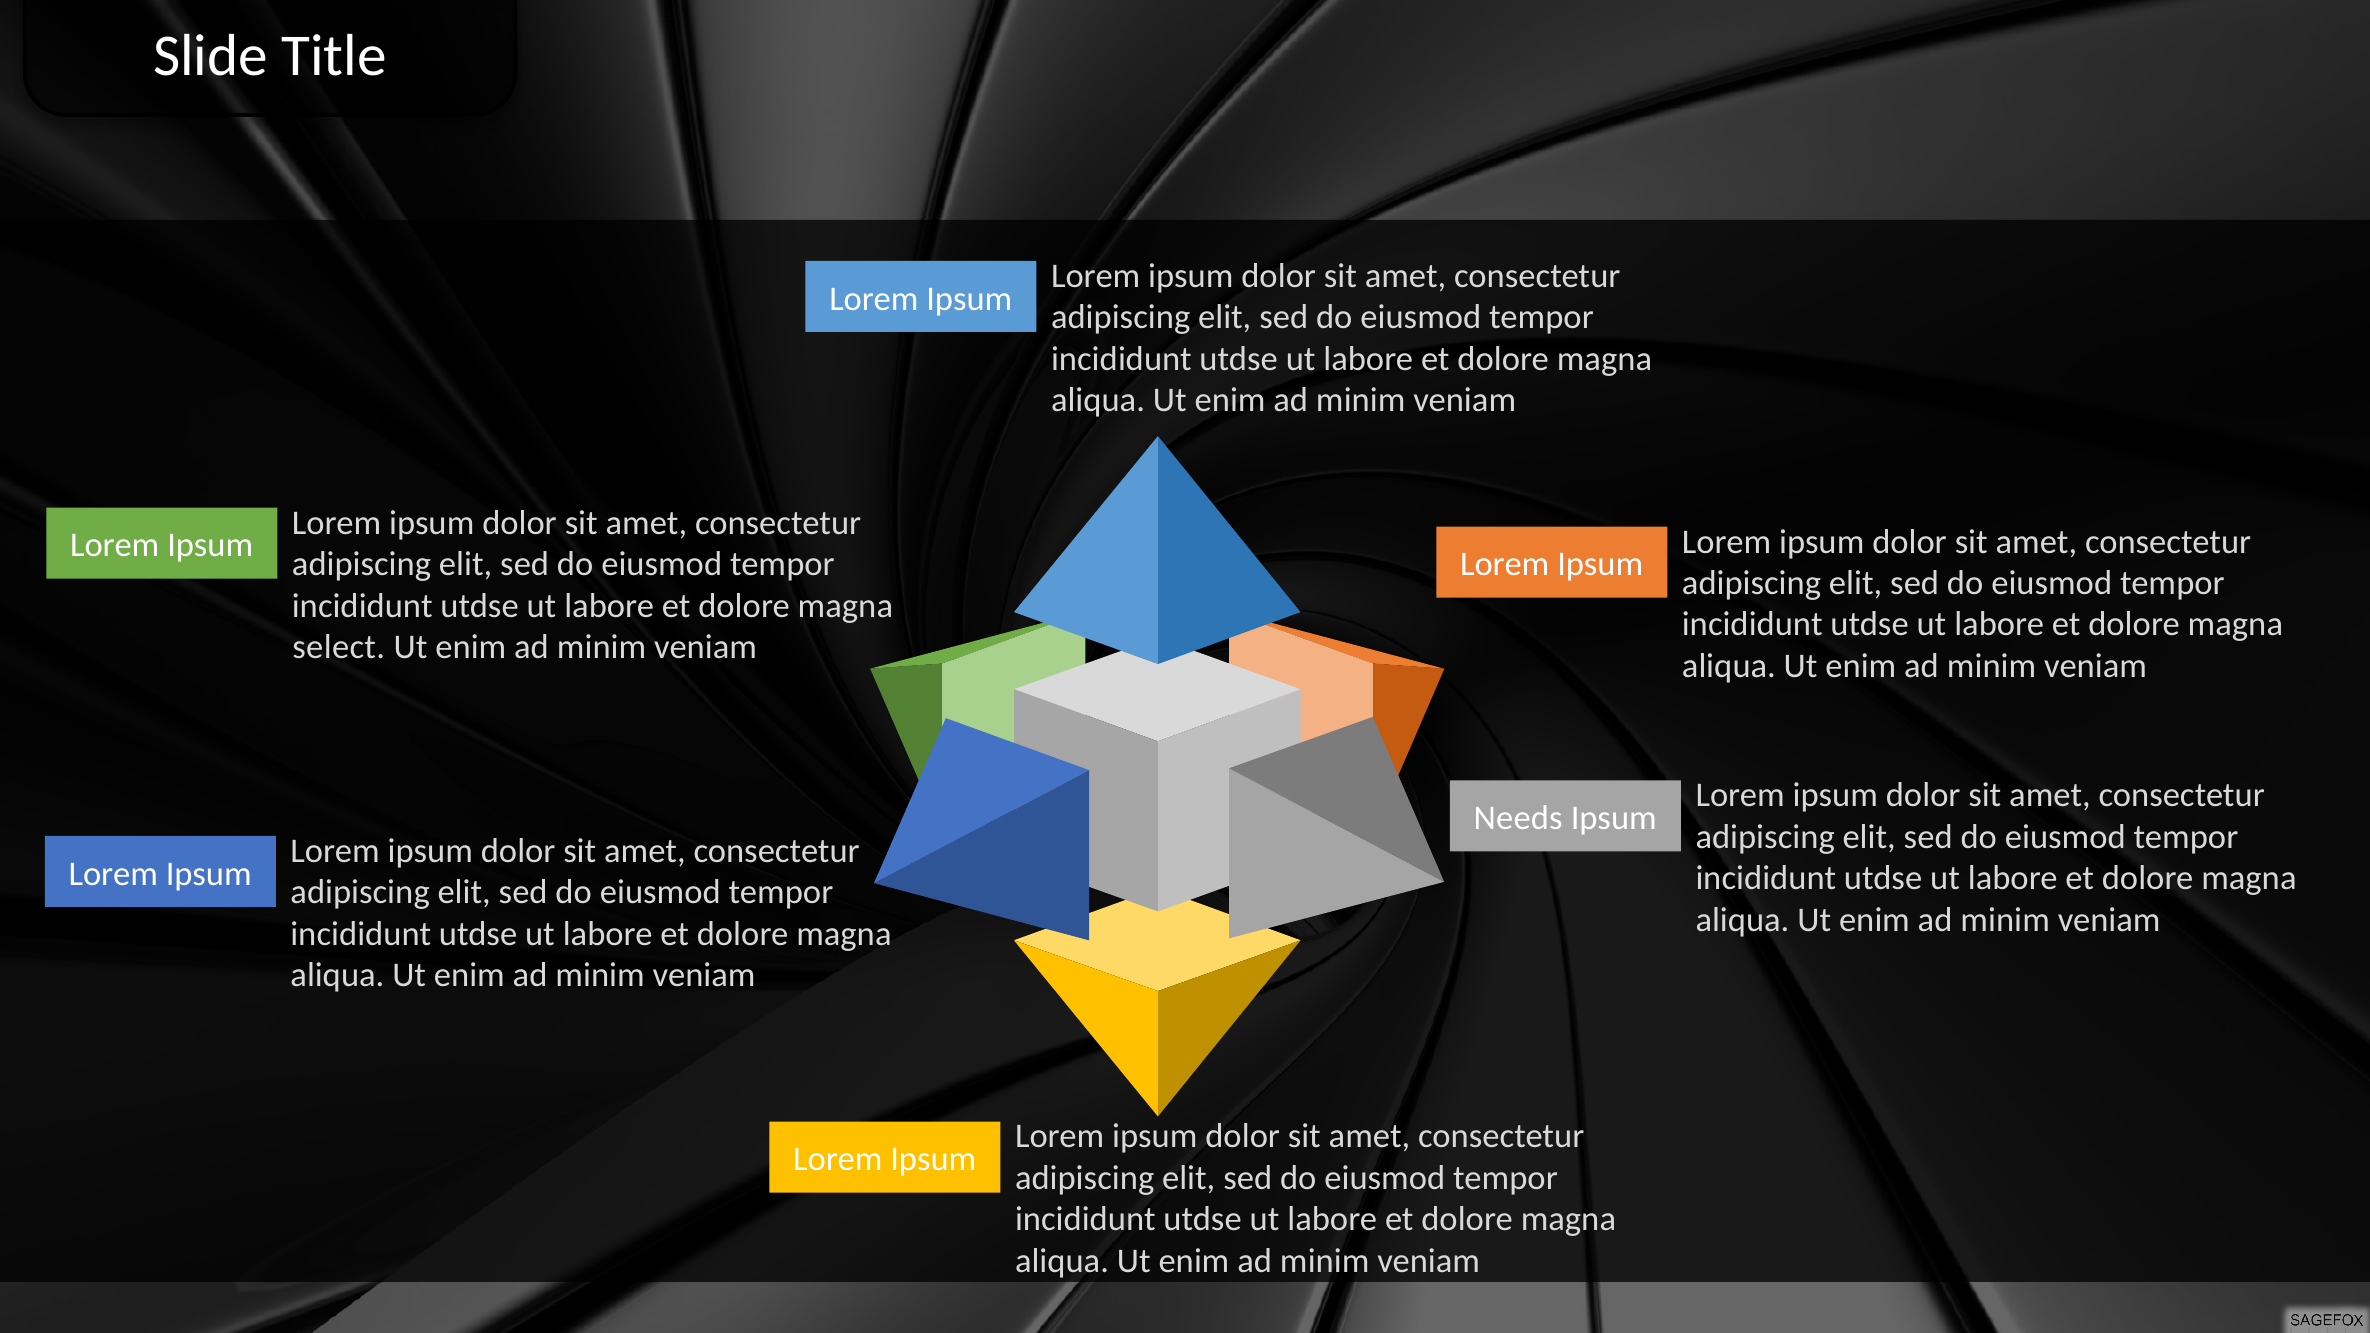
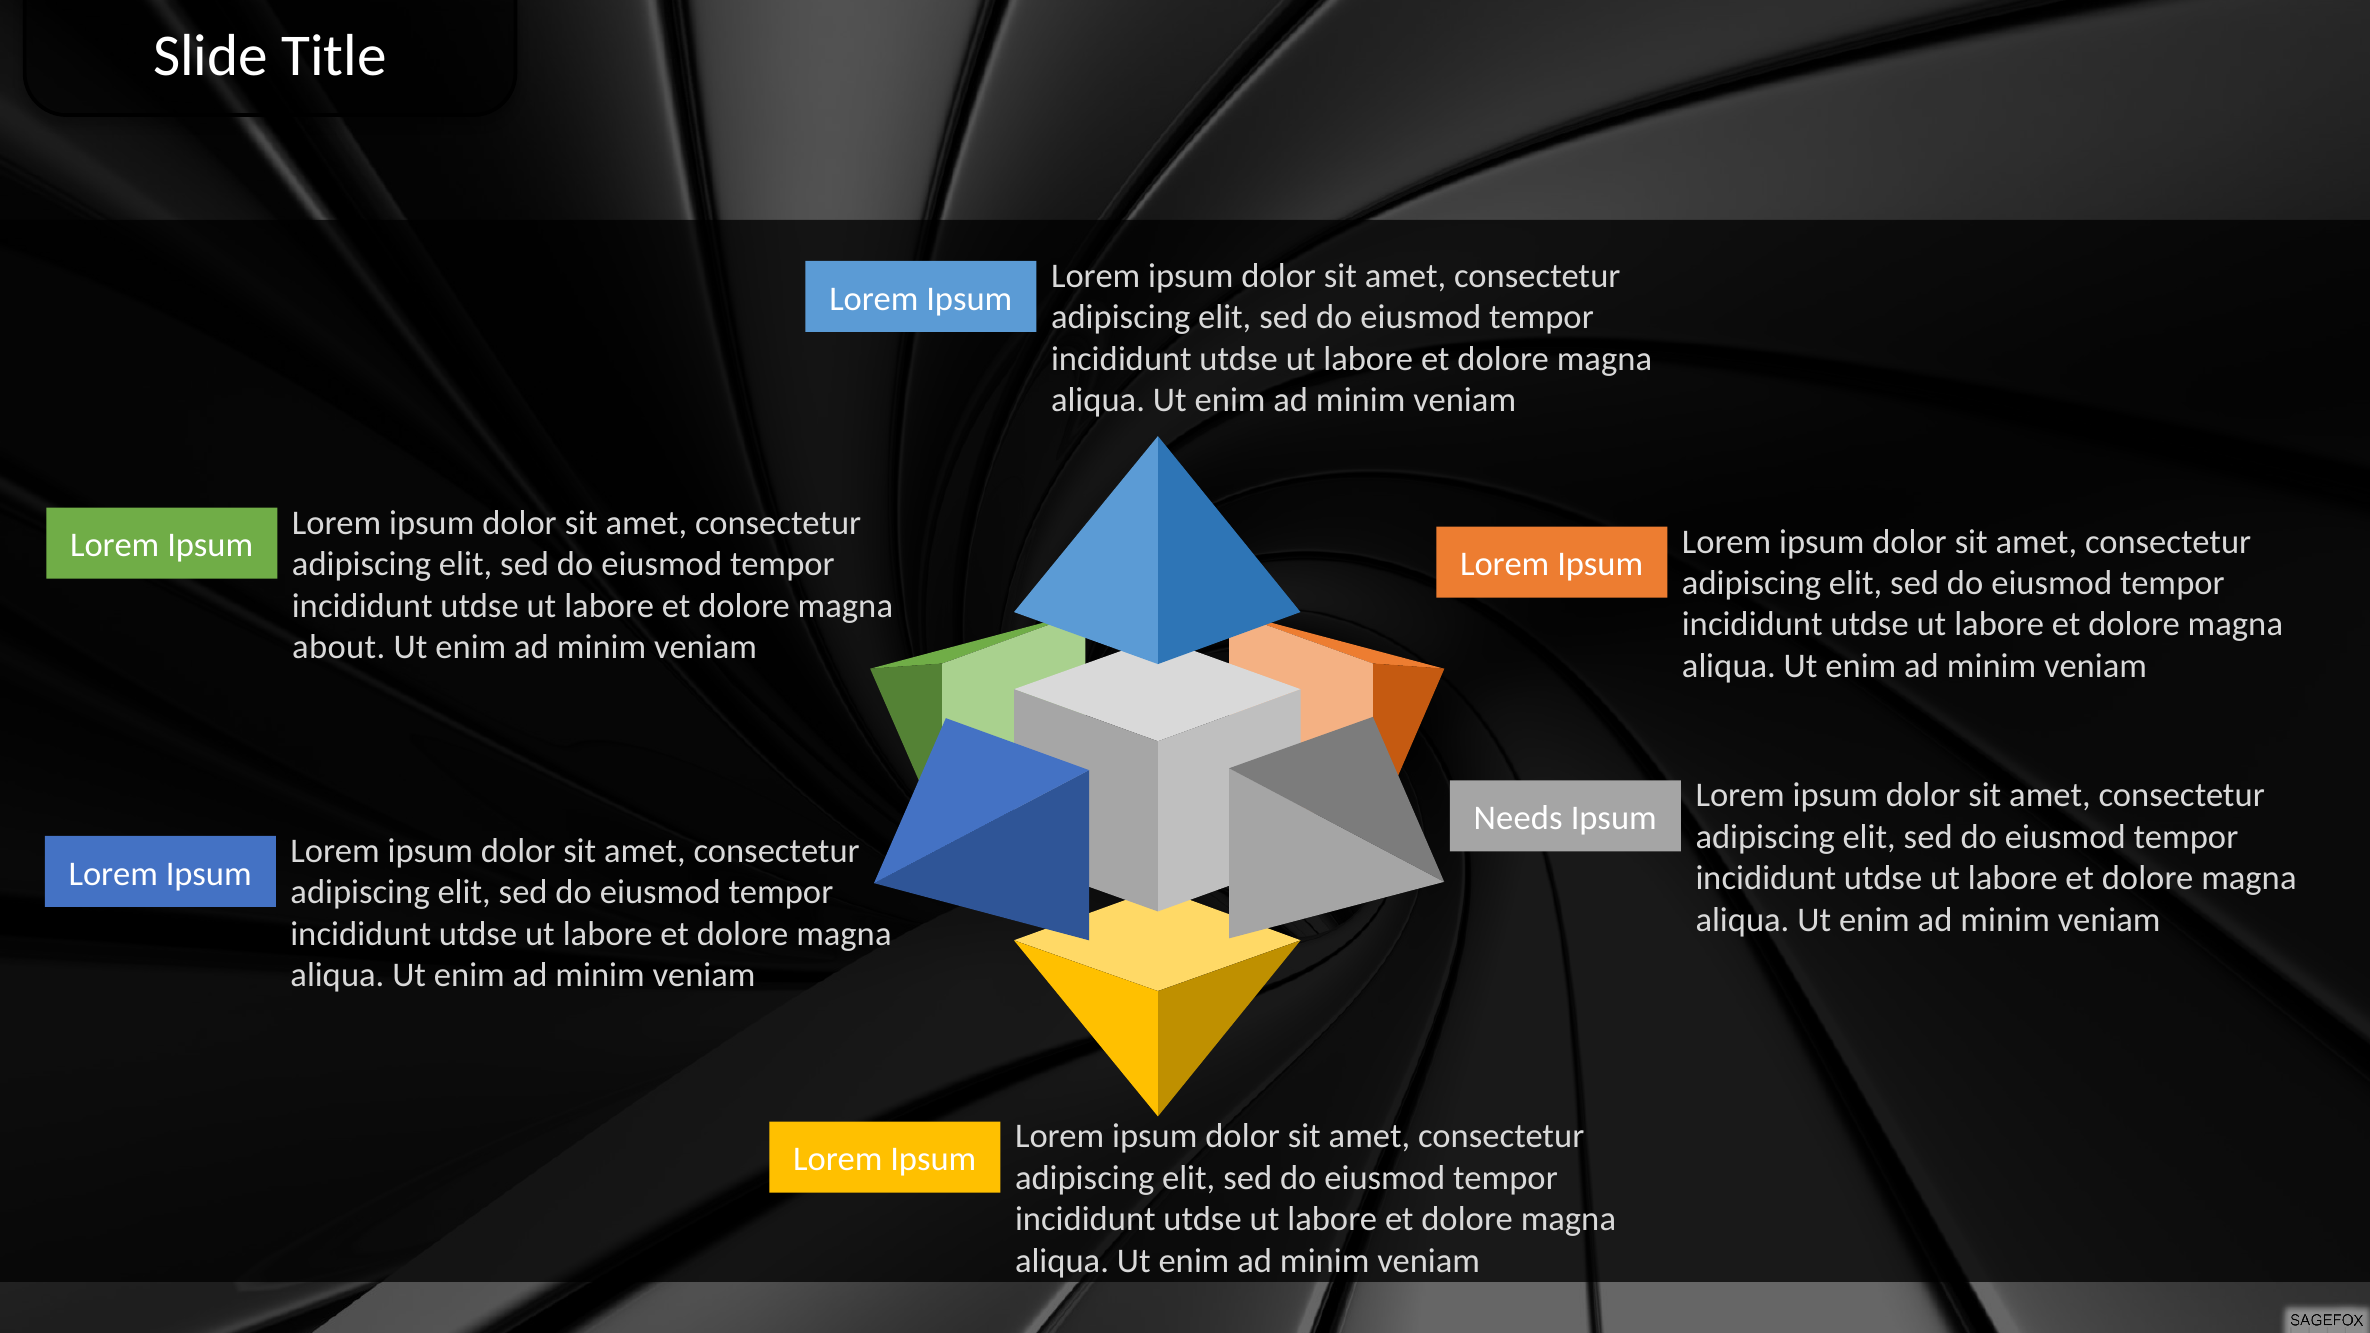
select: select -> about
